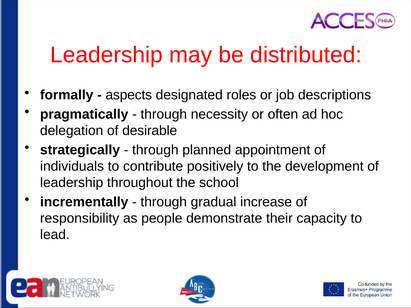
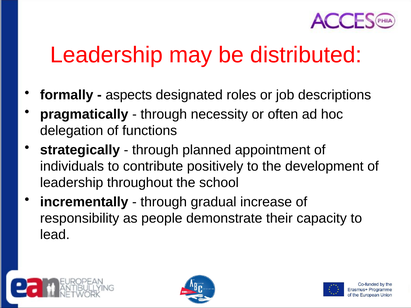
desirable: desirable -> functions
